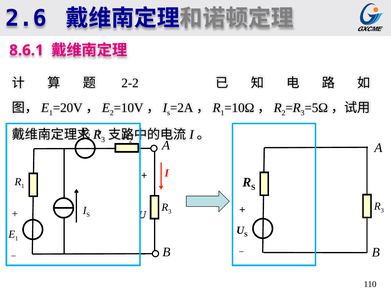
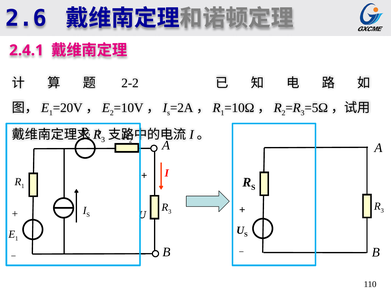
8.6.1: 8.6.1 -> 2.4.1
